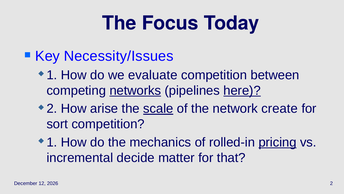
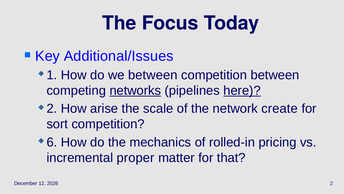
Necessity/Issues: Necessity/Issues -> Additional/Issues
we evaluate: evaluate -> between
scale underline: present -> none
1 at (52, 142): 1 -> 6
pricing underline: present -> none
decide: decide -> proper
